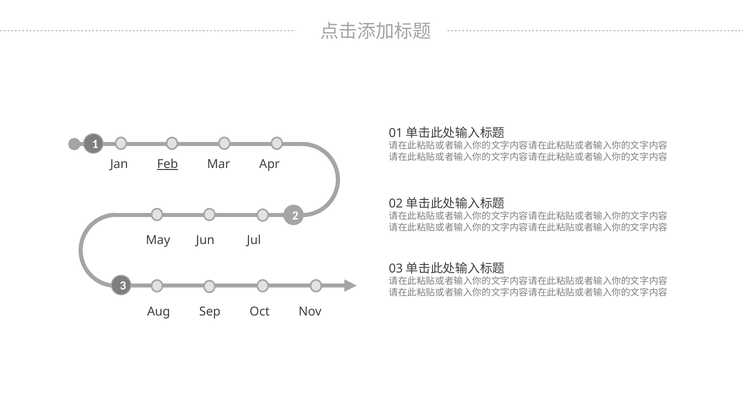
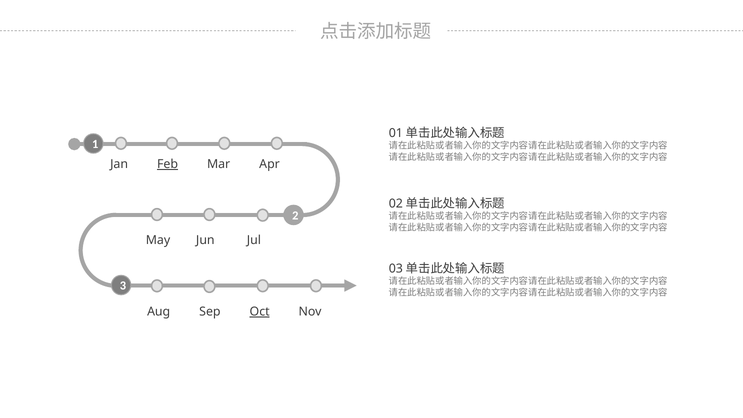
Oct underline: none -> present
